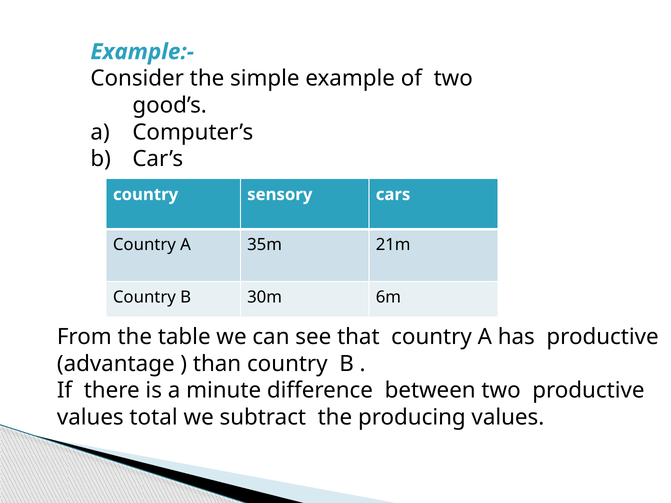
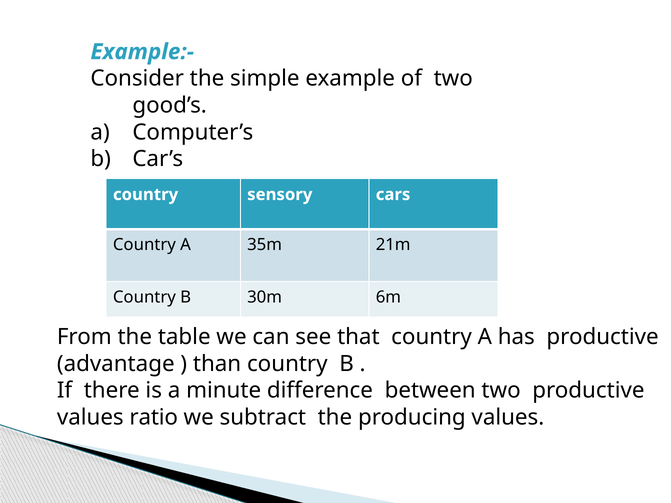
total: total -> ratio
